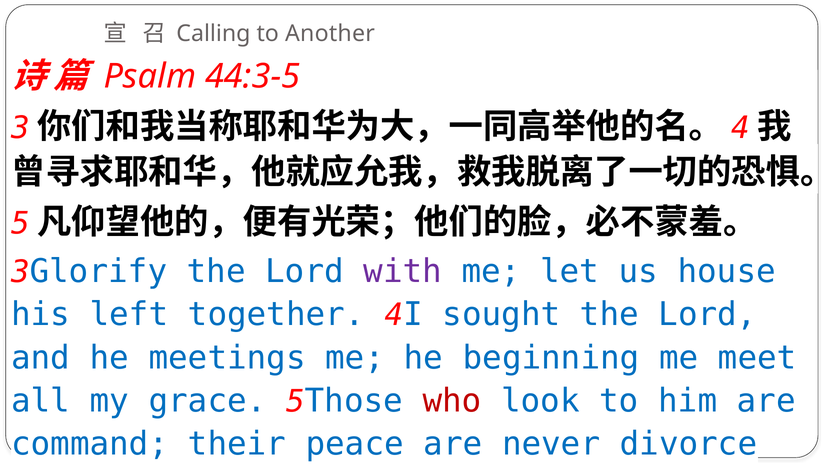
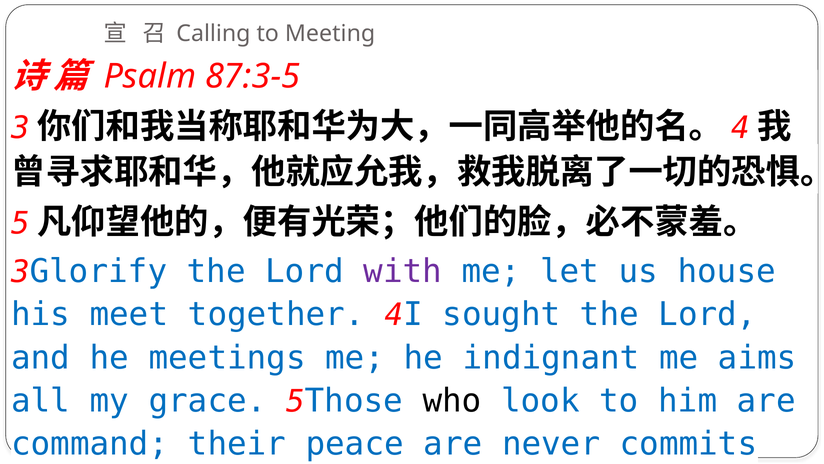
Another: Another -> Meeting
44:3-5: 44:3-5 -> 87:3-5
left: left -> meet
beginning: beginning -> indignant
meet: meet -> aims
who colour: red -> black
divorce: divorce -> commits
